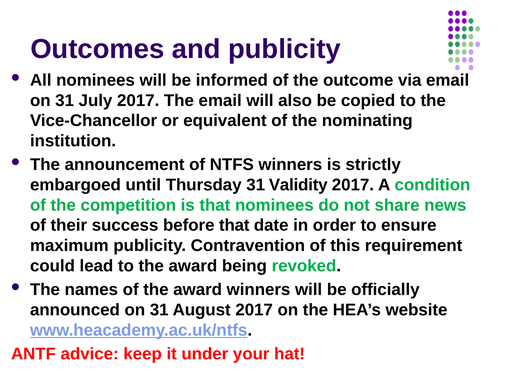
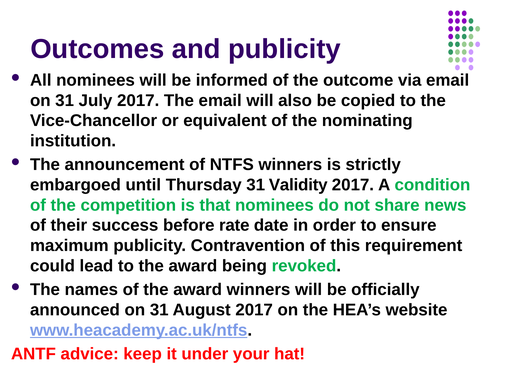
before that: that -> rate
